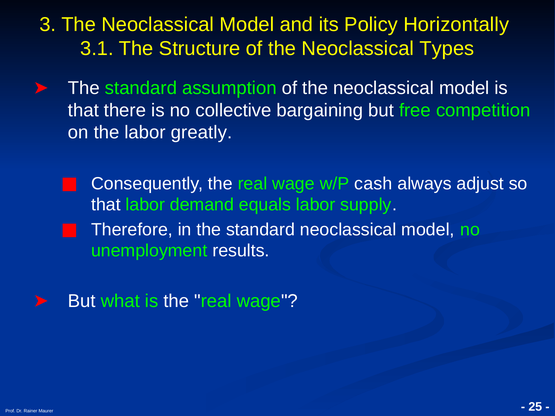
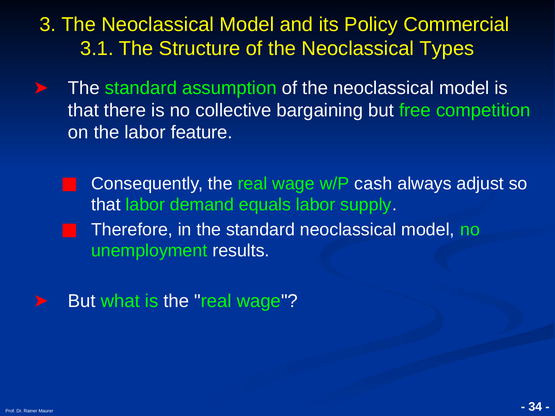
Horizontally: Horizontally -> Commercial
greatly: greatly -> feature
25: 25 -> 34
